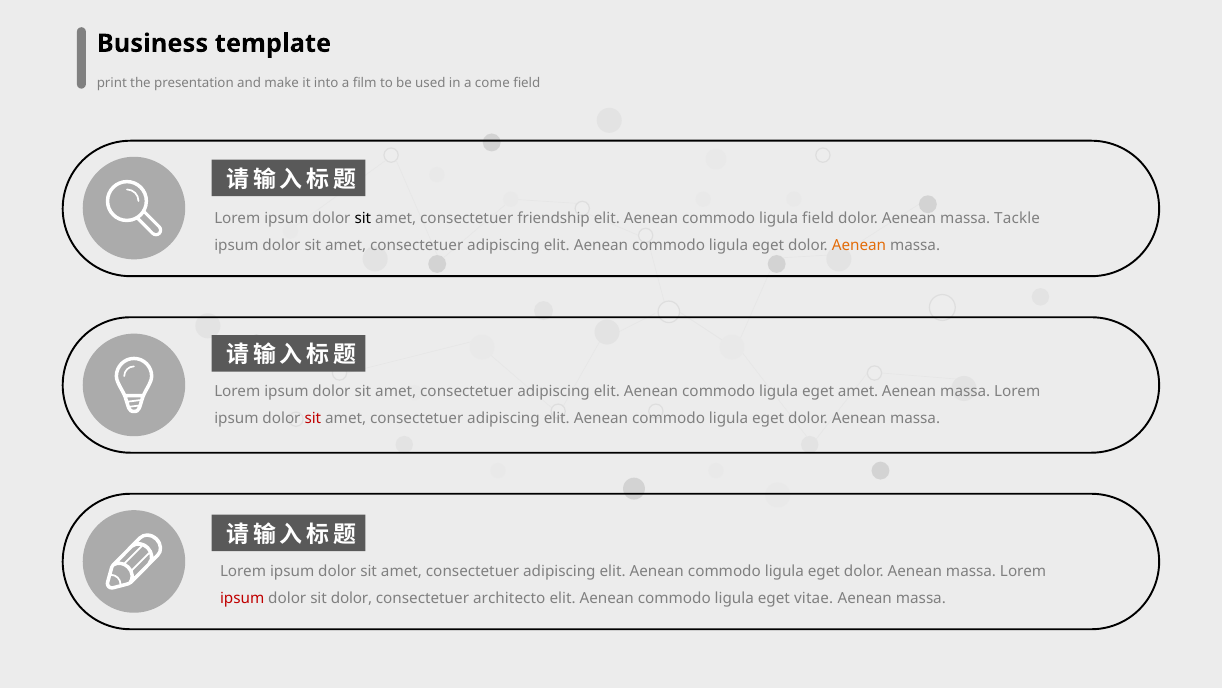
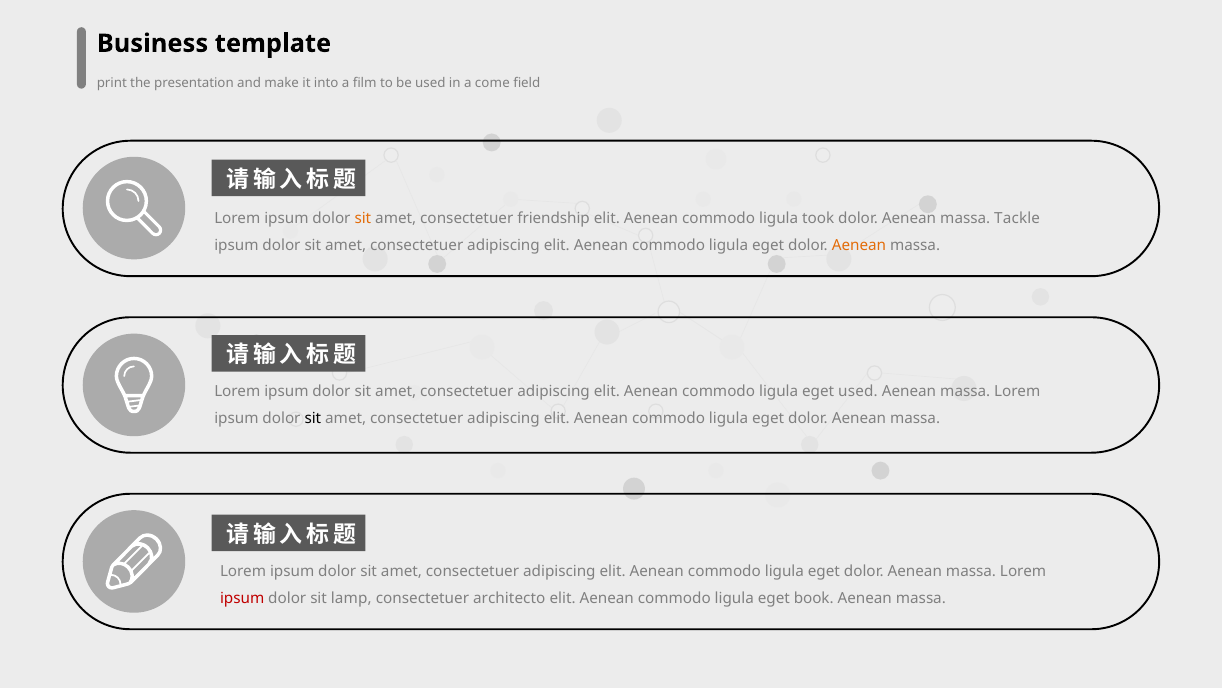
sit at (363, 218) colour: black -> orange
ligula field: field -> took
eget amet: amet -> used
sit at (313, 418) colour: red -> black
sit dolor: dolor -> lamp
vitae: vitae -> book
